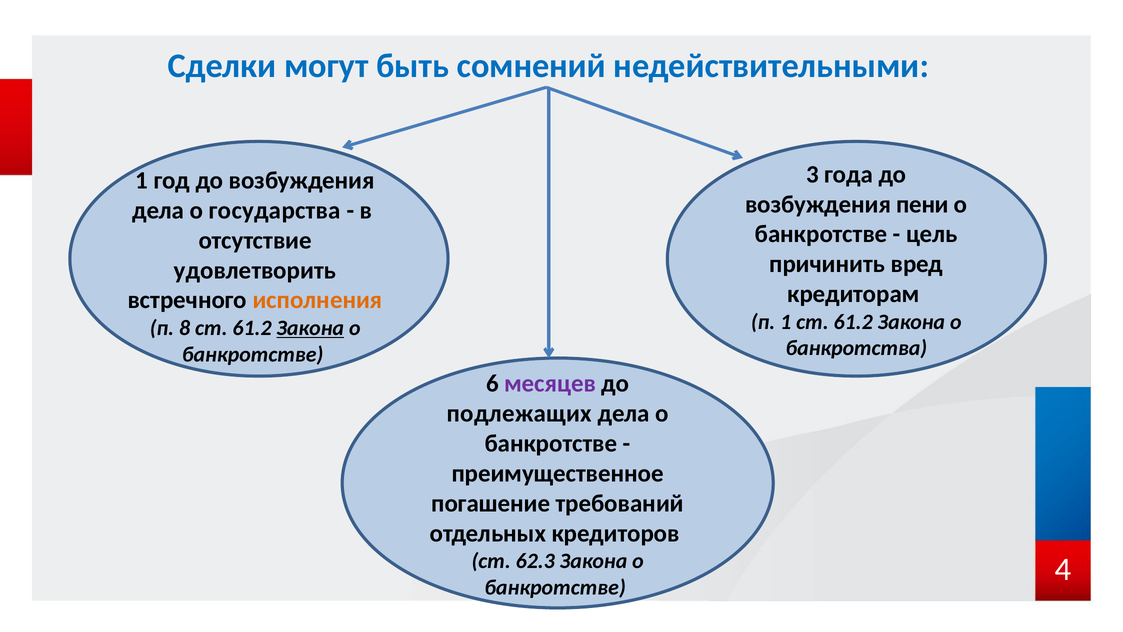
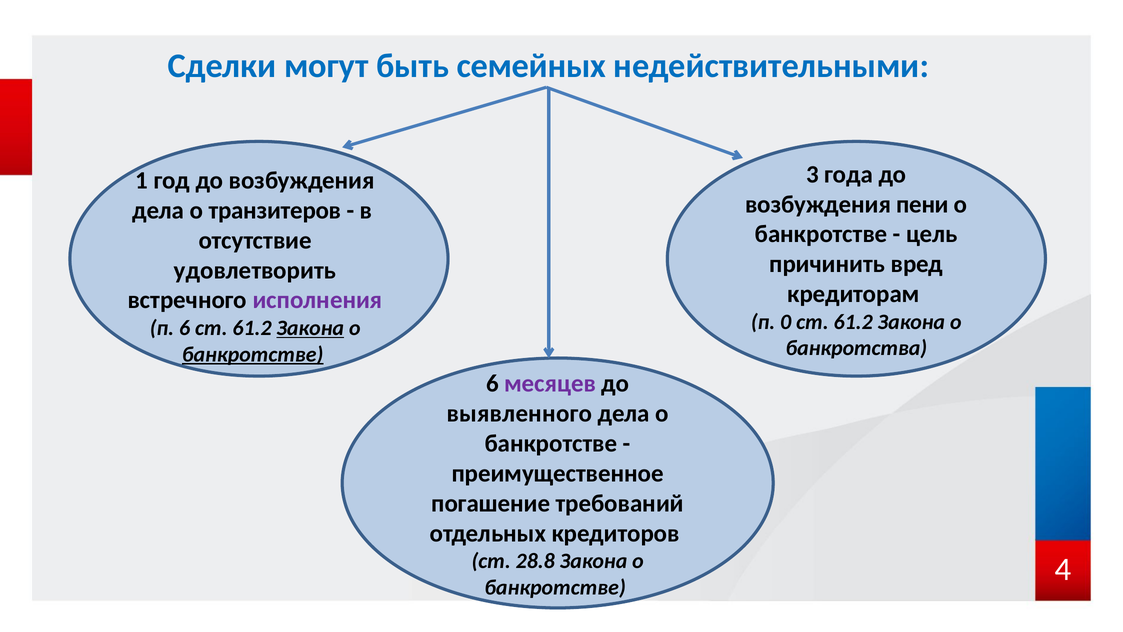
сомнений: сомнений -> семейных
государства: государства -> транзитеров
исполнения colour: orange -> purple
п 1: 1 -> 0
п 8: 8 -> 6
банкротстве at (253, 354) underline: none -> present
подлежащих: подлежащих -> выявленного
62.3: 62.3 -> 28.8
